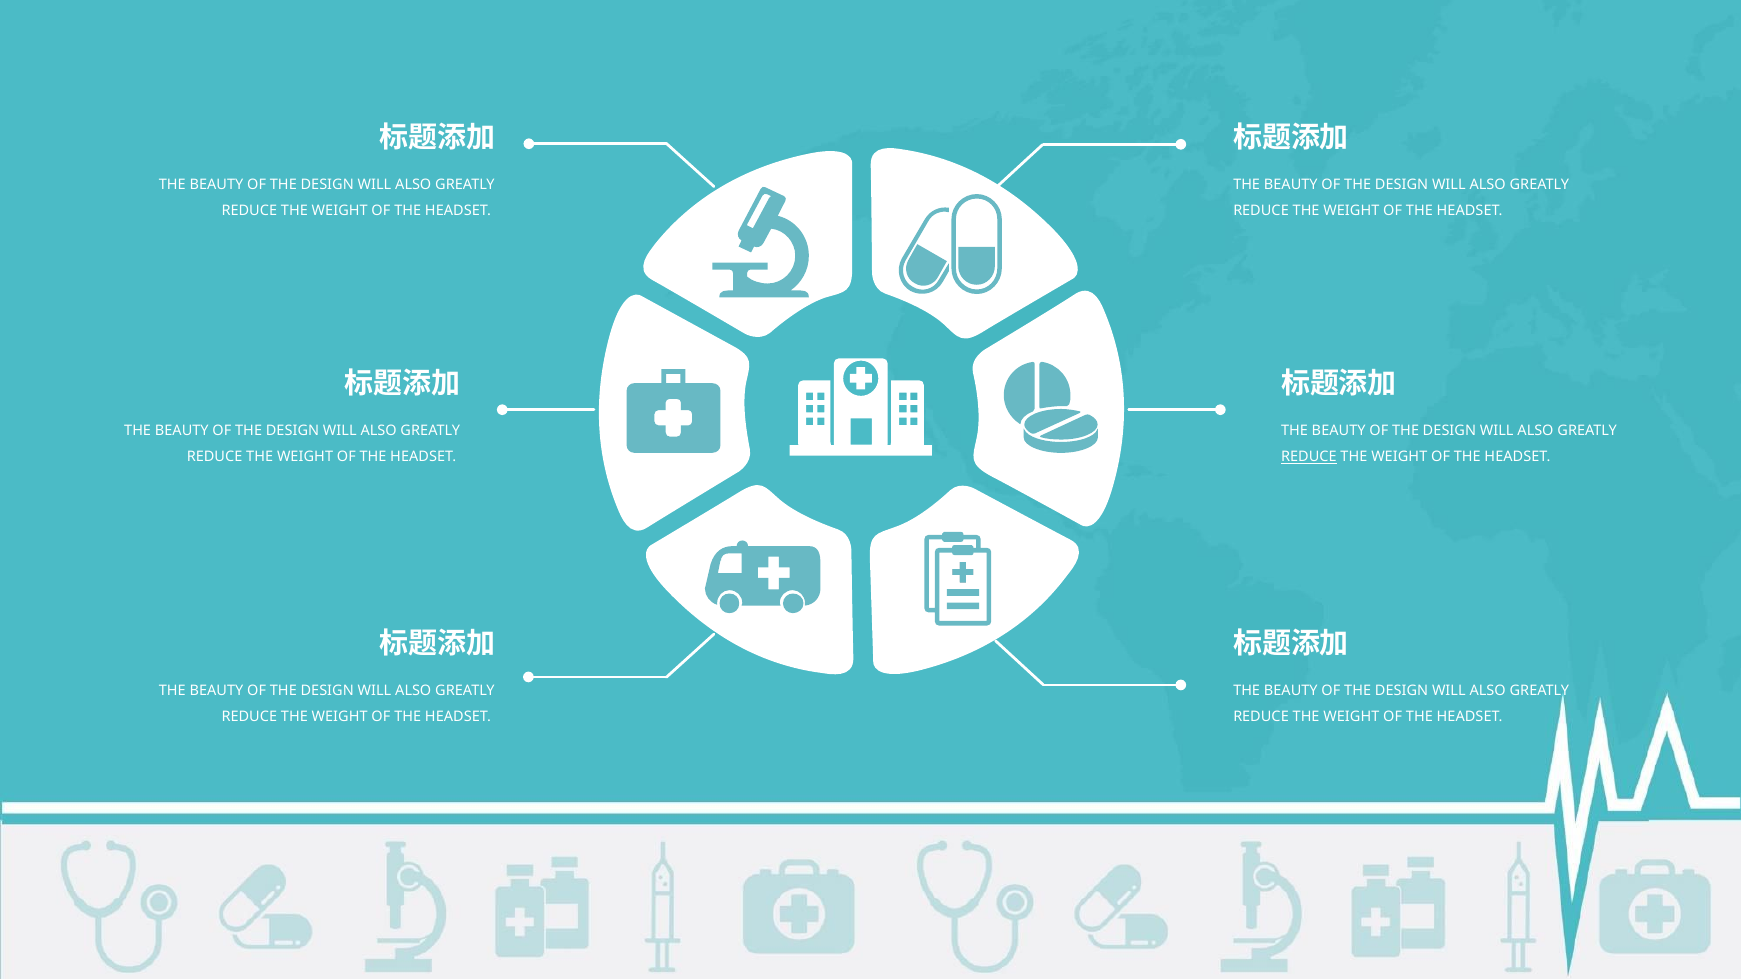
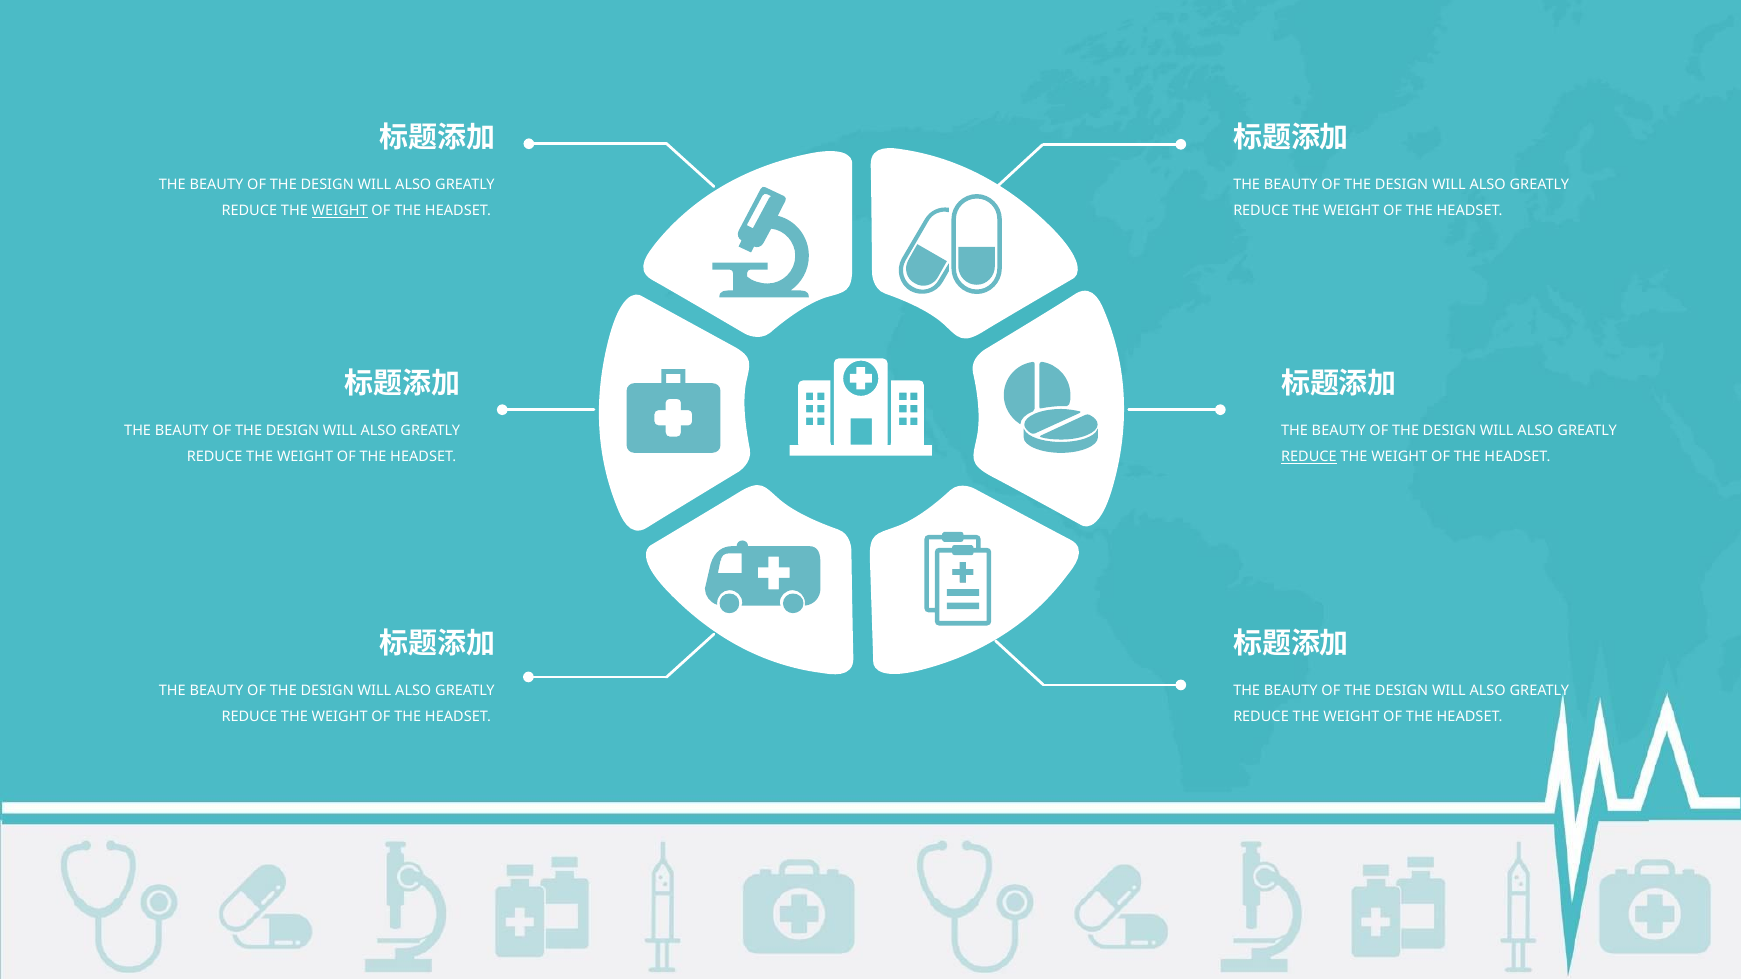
WEIGHT at (340, 211) underline: none -> present
